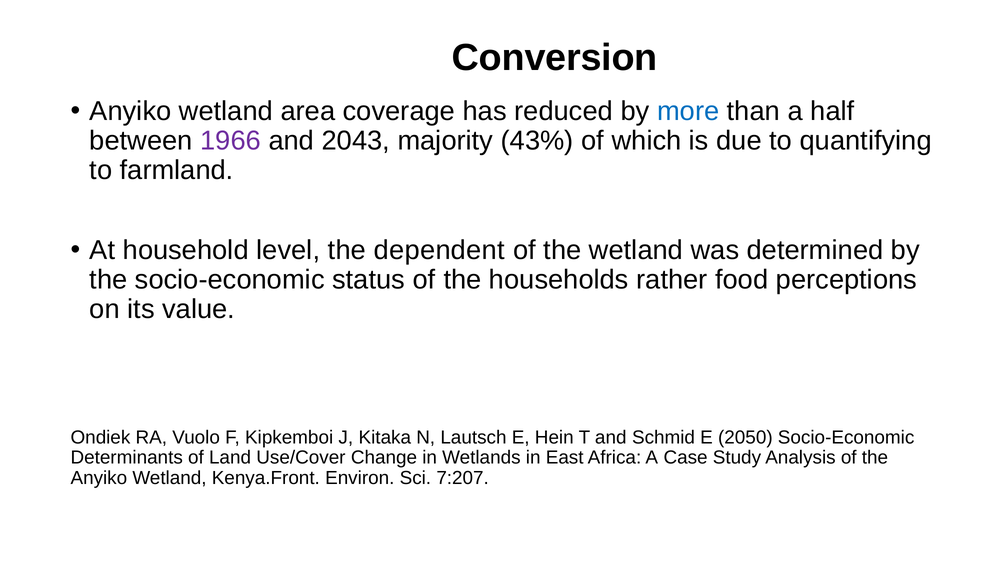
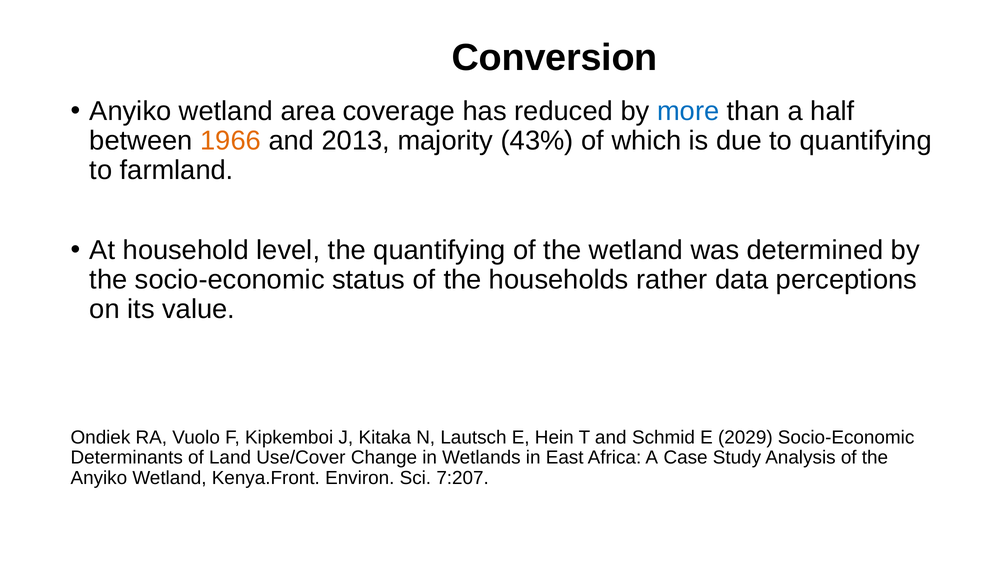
1966 colour: purple -> orange
2043: 2043 -> 2013
the dependent: dependent -> quantifying
food: food -> data
2050: 2050 -> 2029
